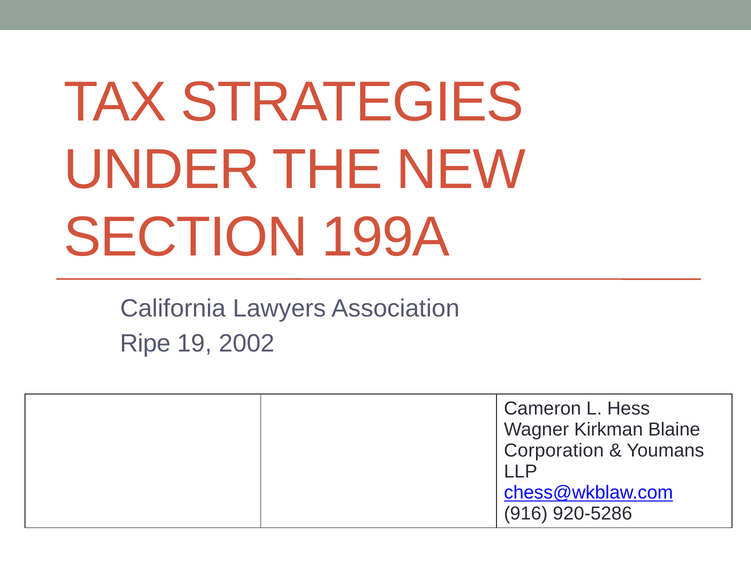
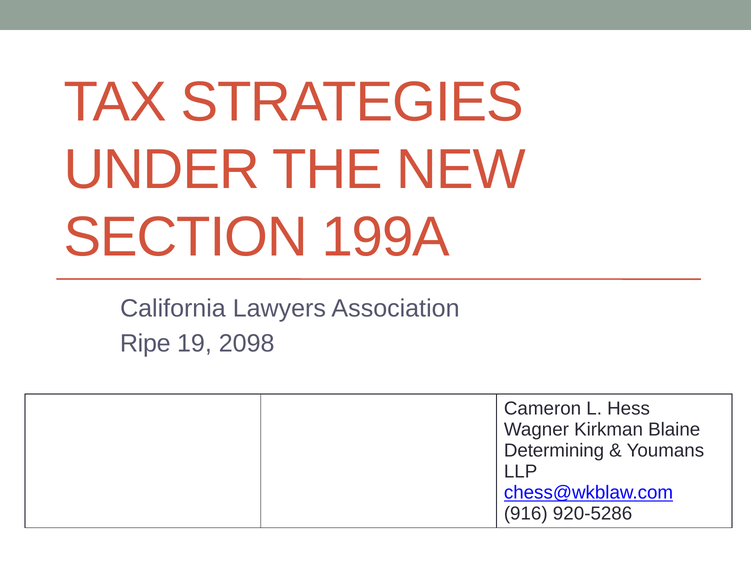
2002: 2002 -> 2098
Corporation: Corporation -> Determining
